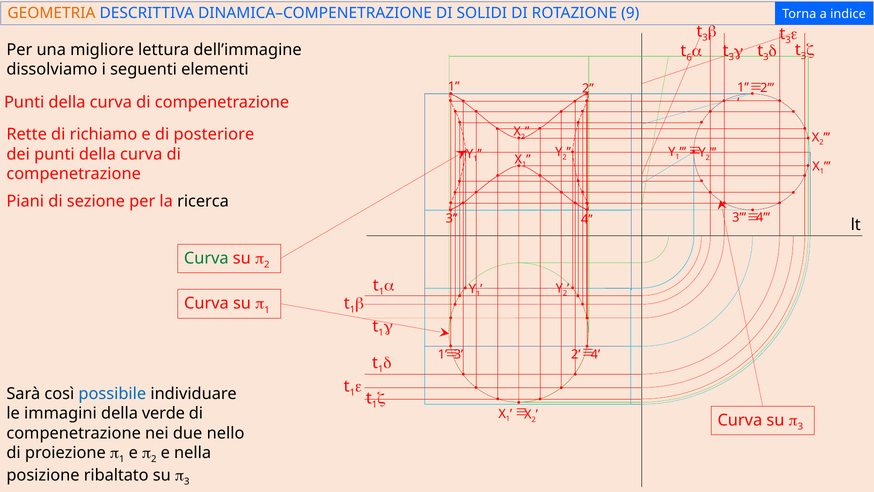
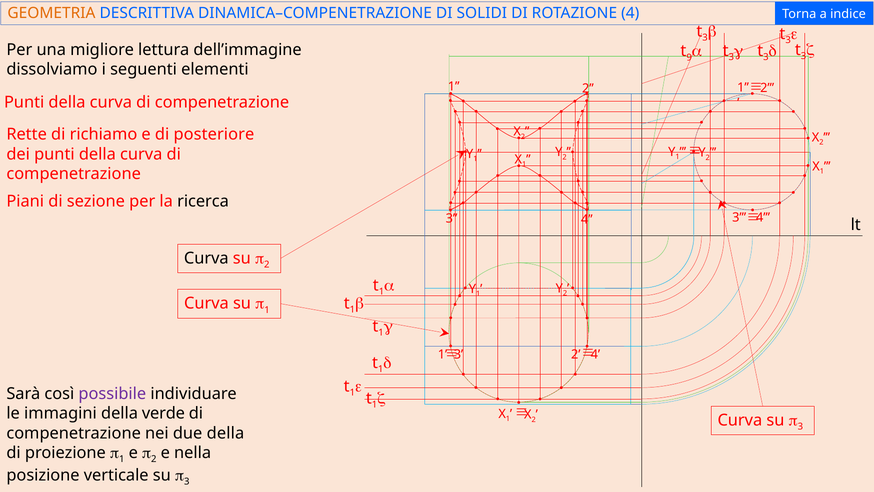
ROTAZIONE 9: 9 -> 4
6: 6 -> 9
Curva at (206, 258) colour: green -> black
possibile colour: blue -> purple
due nello: nello -> della
ribaltato: ribaltato -> verticale
